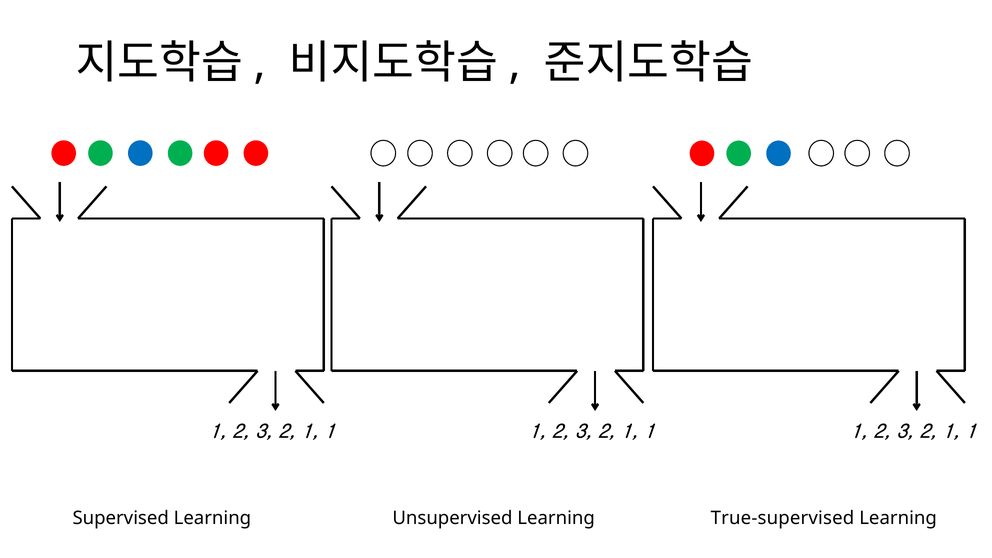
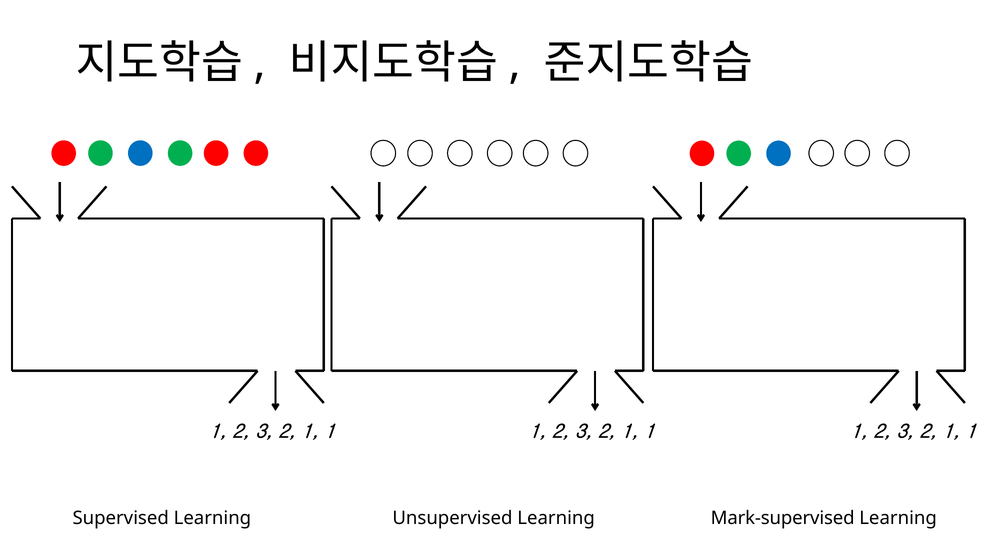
True-supervised: True-supervised -> Mark-supervised
